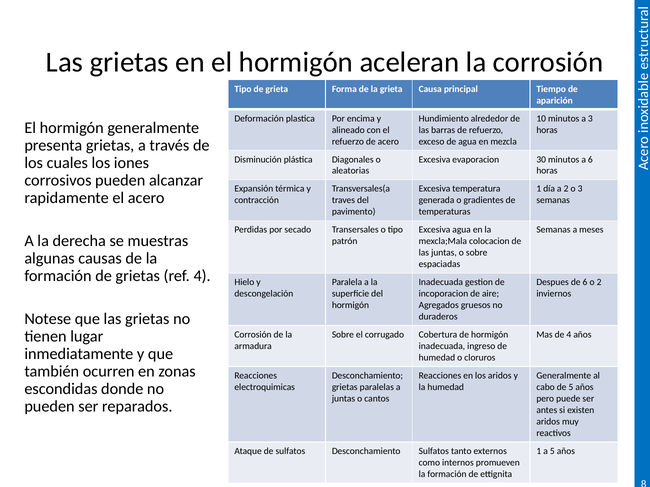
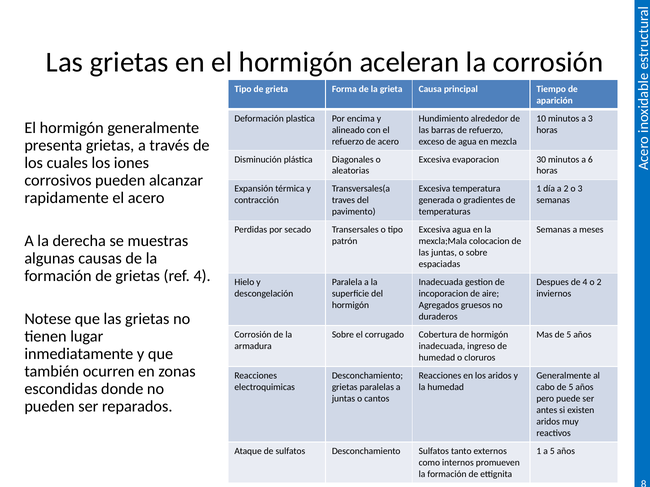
de 6: 6 -> 4
Mas de 4: 4 -> 5
